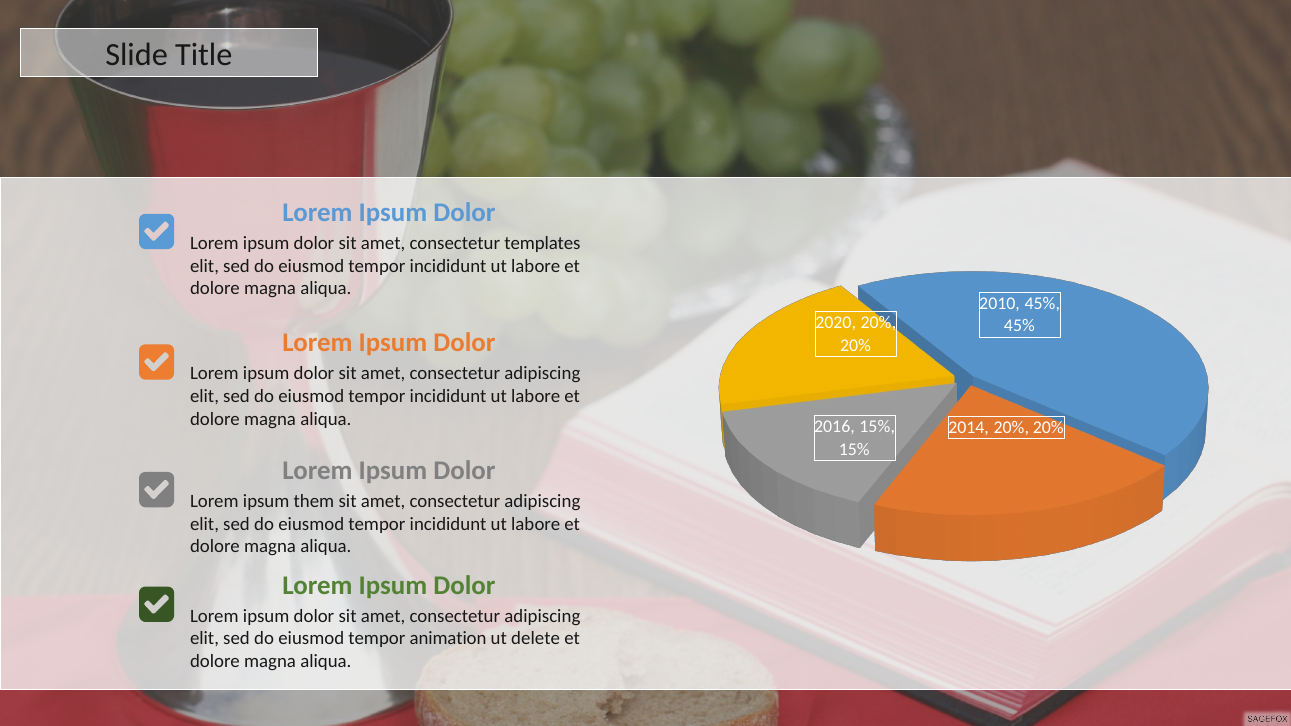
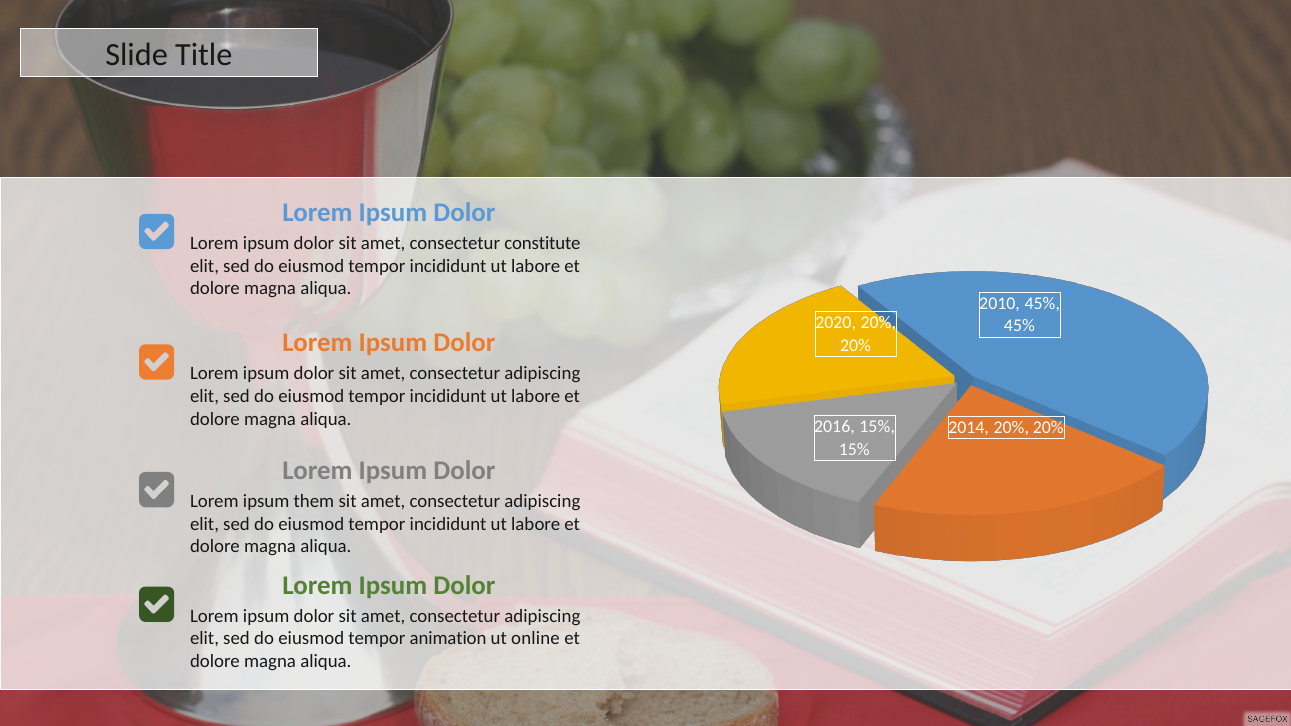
templates: templates -> constitute
delete: delete -> online
